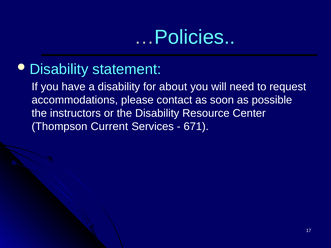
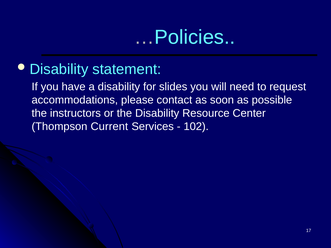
about: about -> slides
671: 671 -> 102
